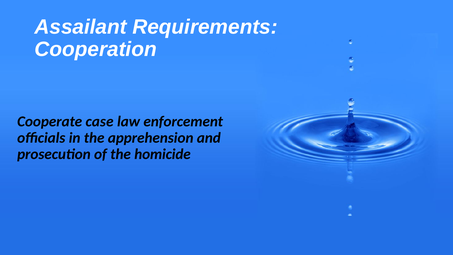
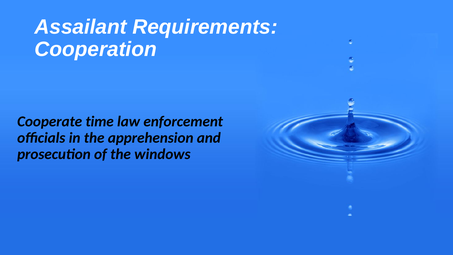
case: case -> time
homicide: homicide -> windows
